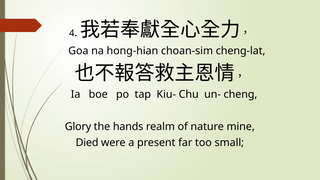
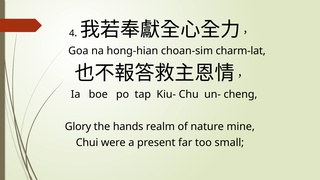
cheng-lat: cheng-lat -> charm-lat
Died: Died -> Chui
